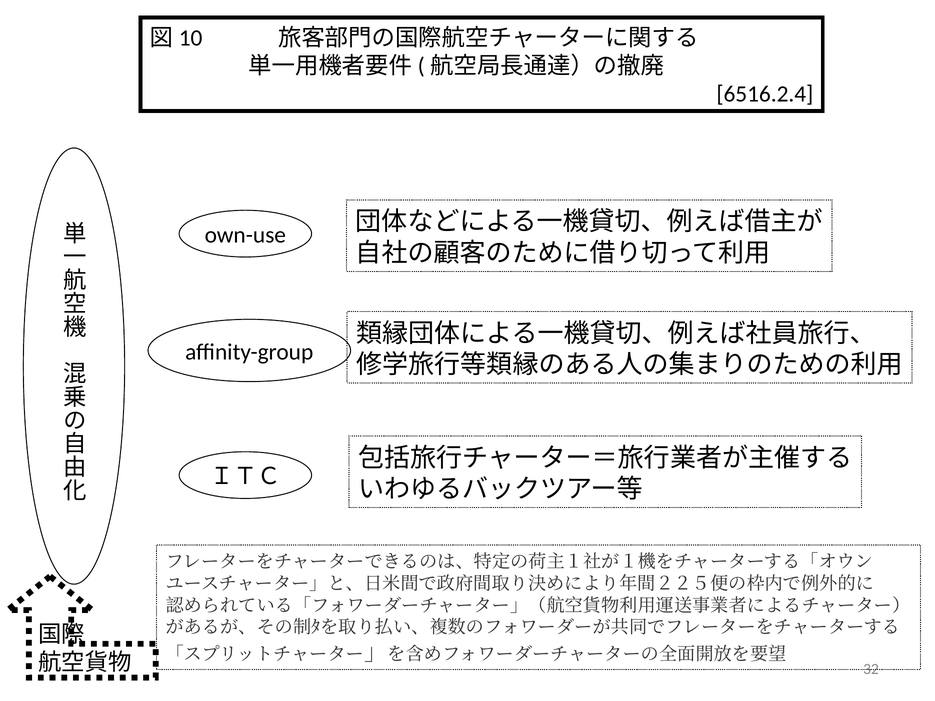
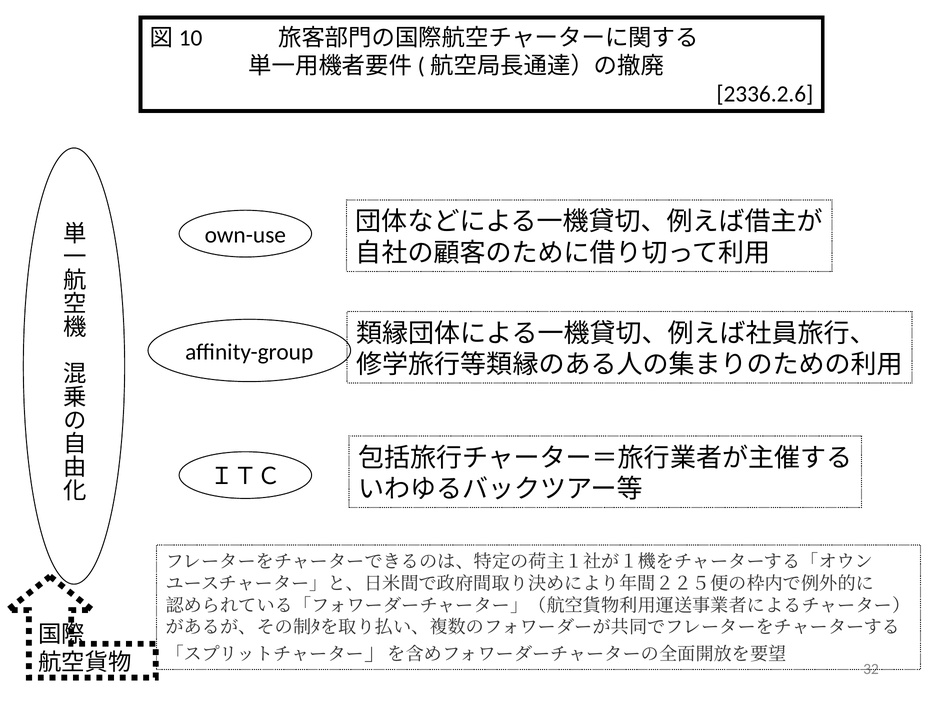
6516.2.4: 6516.2.4 -> 2336.2.6
